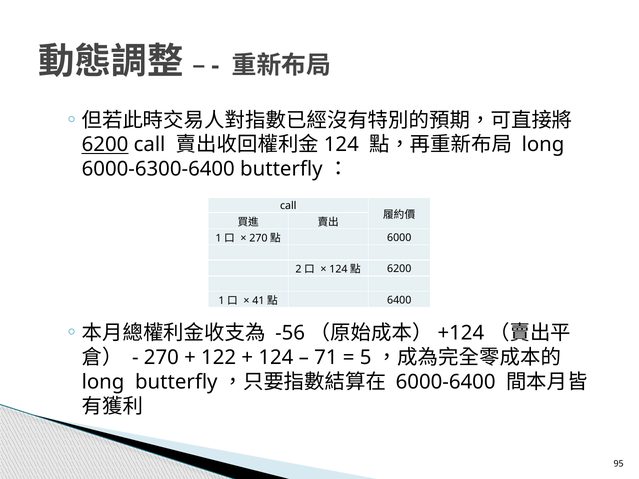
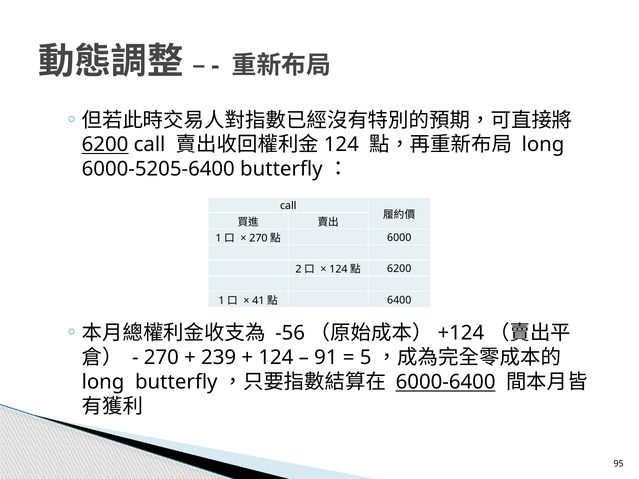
6000-6300-6400: 6000-6300-6400 -> 6000-5205-6400
122: 122 -> 239
71: 71 -> 91
6000-6400 underline: none -> present
